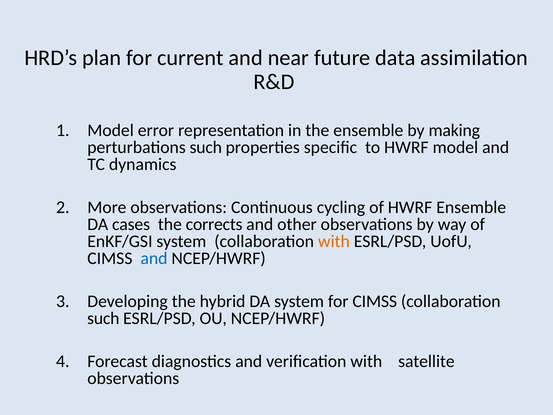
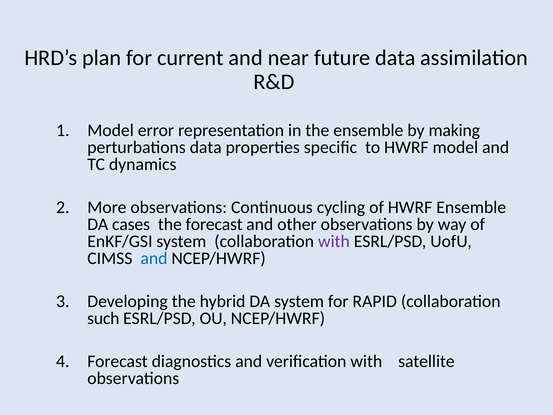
perturbations such: such -> data
the corrects: corrects -> forecast
with at (334, 241) colour: orange -> purple
for CIMSS: CIMSS -> RAPID
